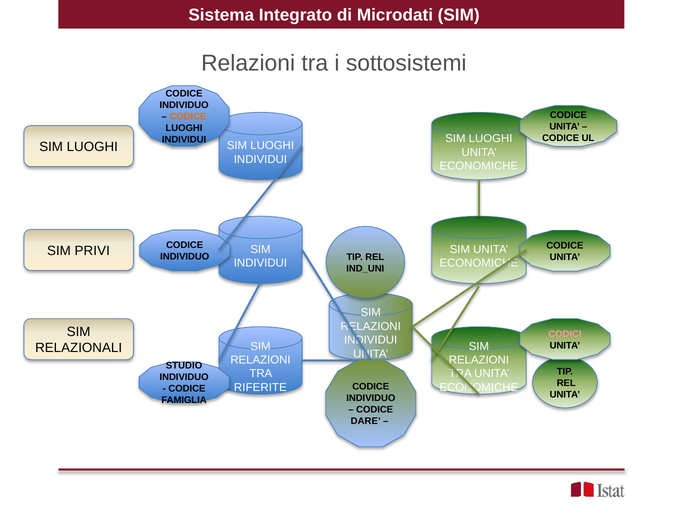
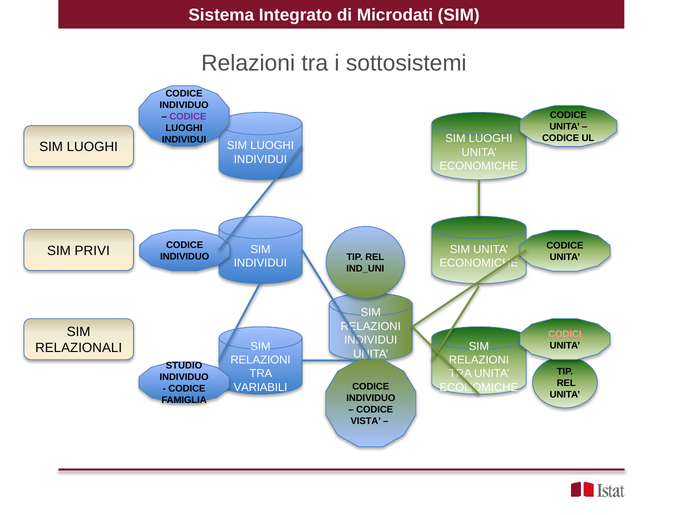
CODICE at (188, 116) colour: orange -> purple
RIFERITE: RIFERITE -> VARIABILI
DARE: DARE -> VISTA
